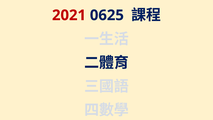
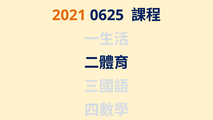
2021 colour: red -> orange
